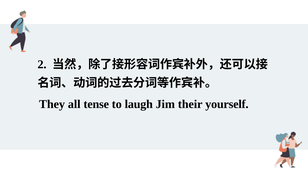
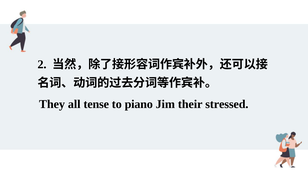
laugh: laugh -> piano
yourself: yourself -> stressed
